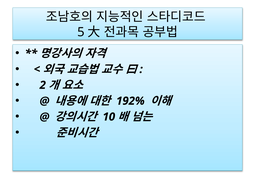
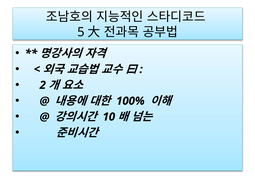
192%: 192% -> 100%
